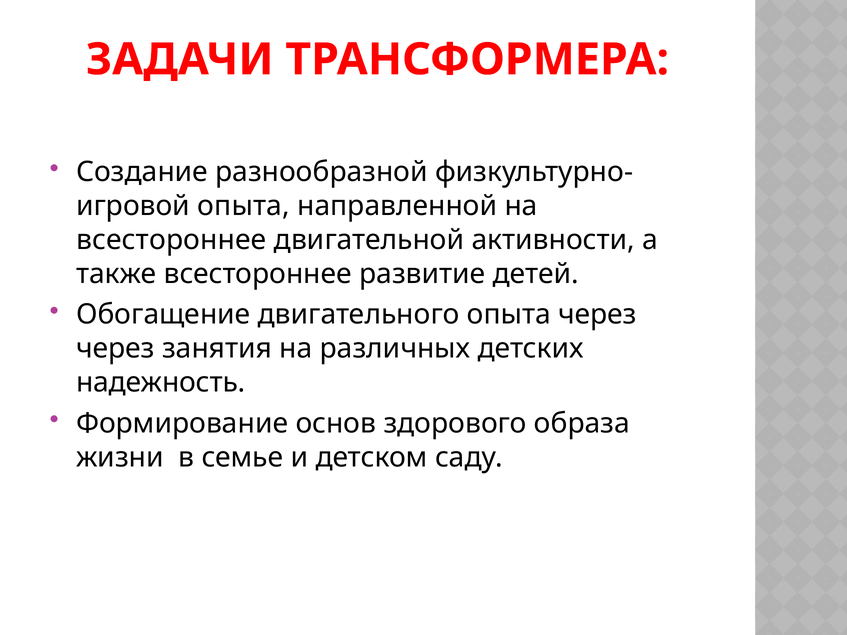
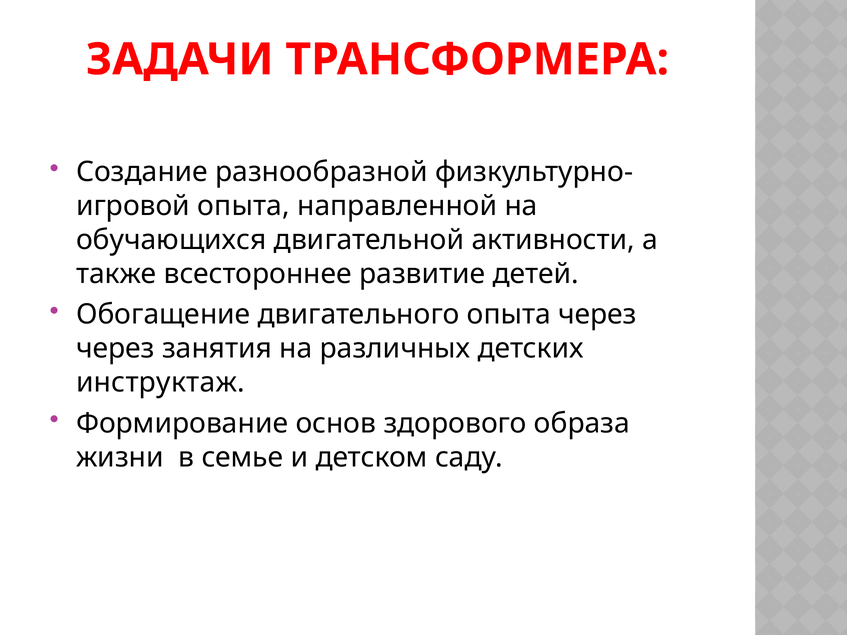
всестороннее at (171, 240): всестороннее -> обучающихся
надежность: надежность -> инструктаж
